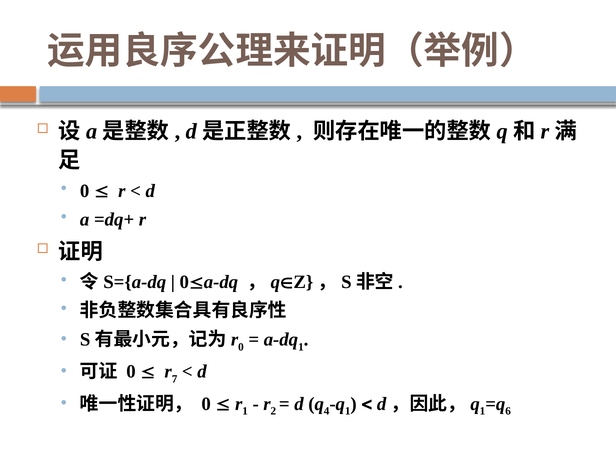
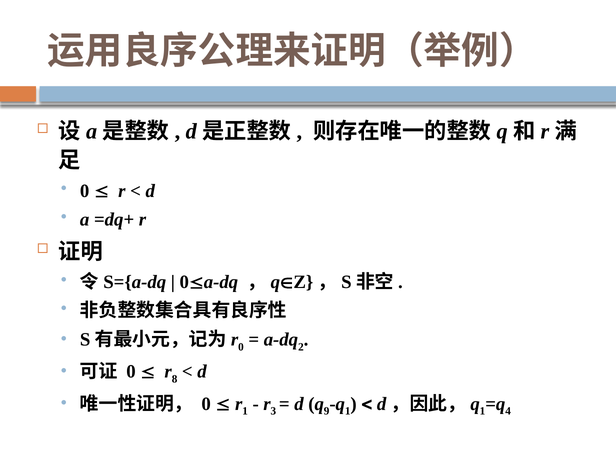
1 at (301, 347): 1 -> 2
7: 7 -> 8
2: 2 -> 3
4: 4 -> 9
6: 6 -> 4
